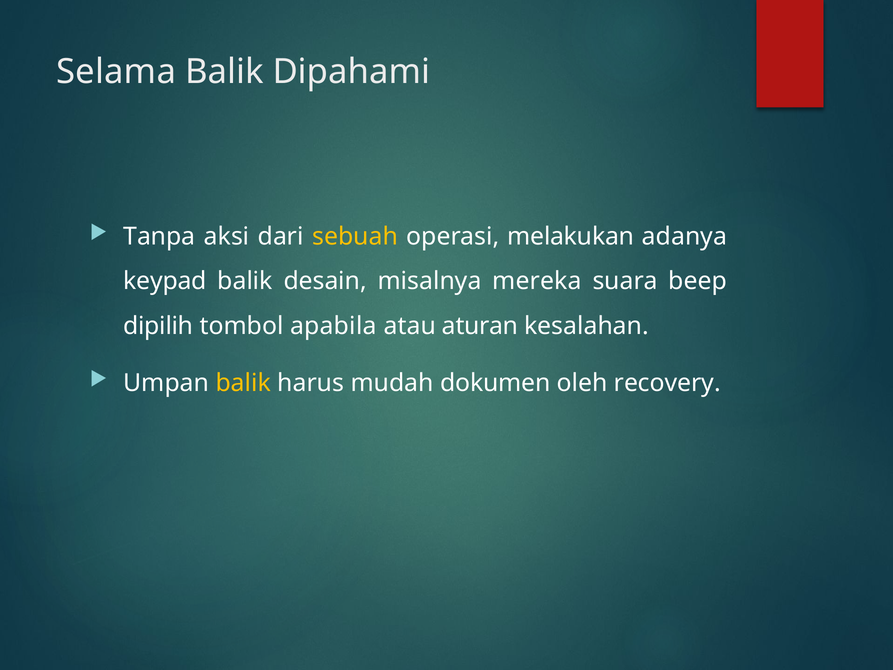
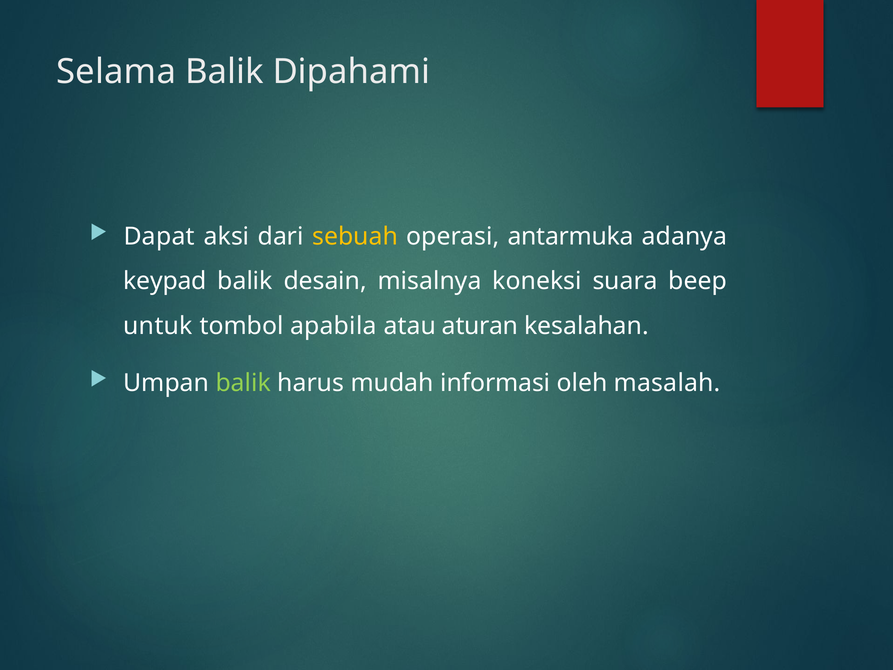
Tanpa: Tanpa -> Dapat
melakukan: melakukan -> antarmuka
mereka: mereka -> koneksi
dipilih: dipilih -> untuk
balik at (243, 383) colour: yellow -> light green
dokumen: dokumen -> informasi
recovery: recovery -> masalah
